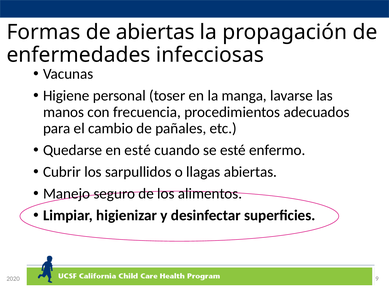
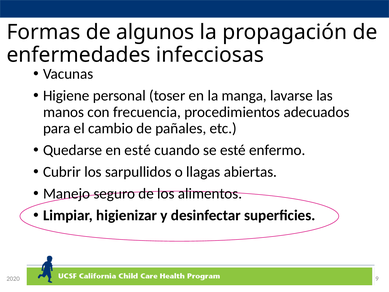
de abiertas: abiertas -> algunos
